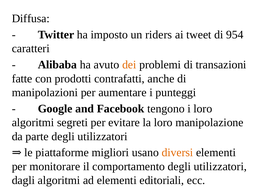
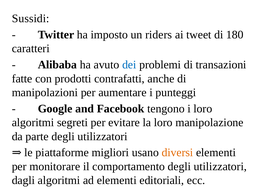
Diffusa: Diffusa -> Sussidi
954: 954 -> 180
dei colour: orange -> blue
